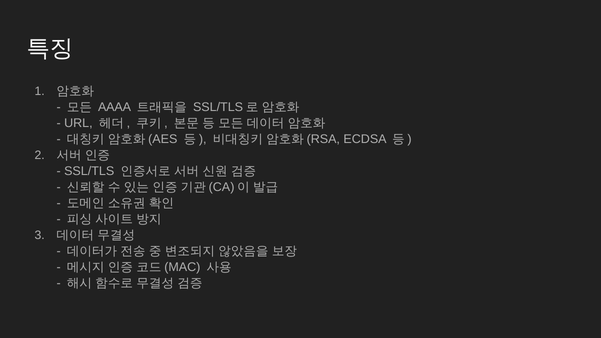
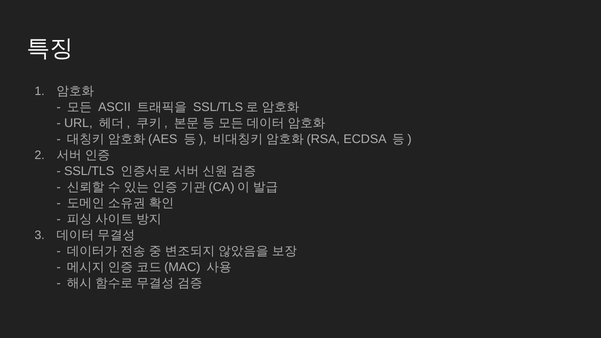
AAAA: AAAA -> ASCII
